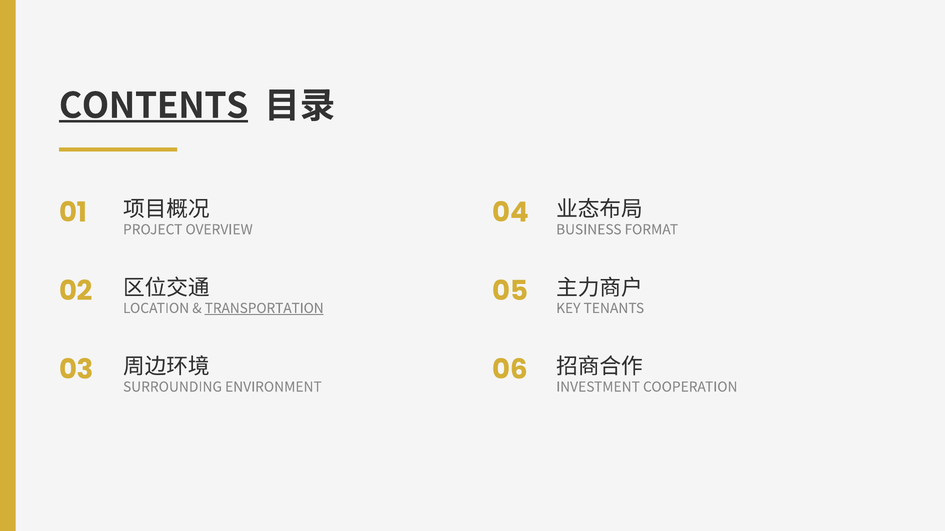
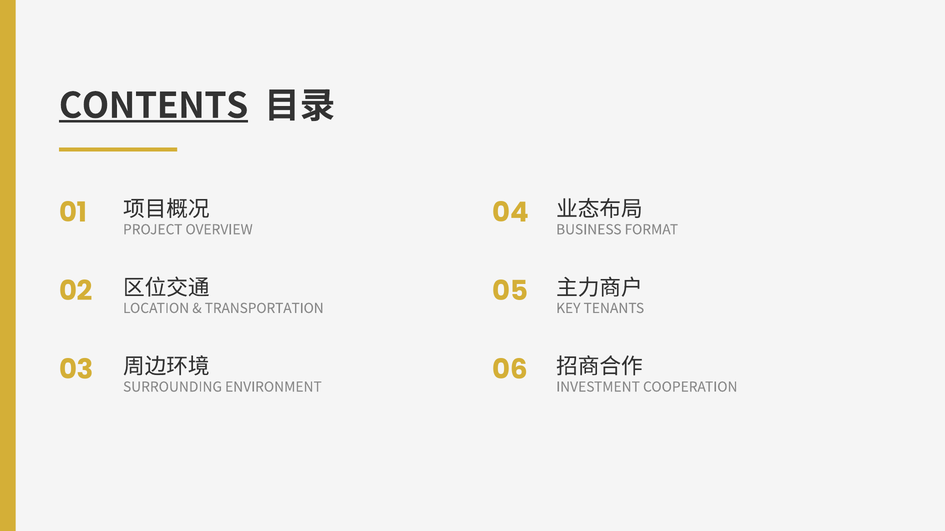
TRANSPORTATION underline: present -> none
